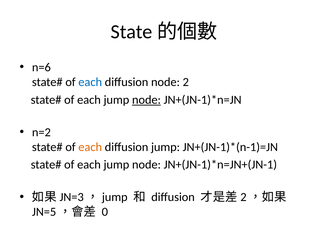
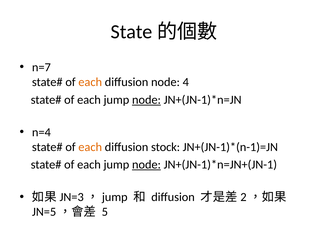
n=6: n=6 -> n=7
each at (90, 82) colour: blue -> orange
2: 2 -> 4
n=2: n=2 -> n=4
diffusion jump: jump -> stock
node at (146, 165) underline: none -> present
0: 0 -> 5
